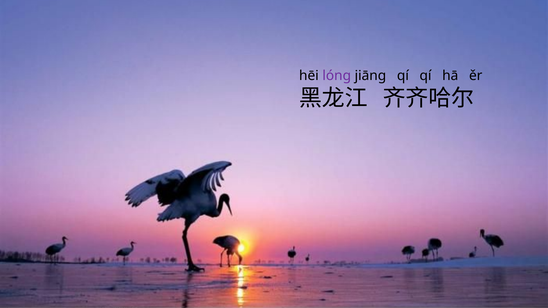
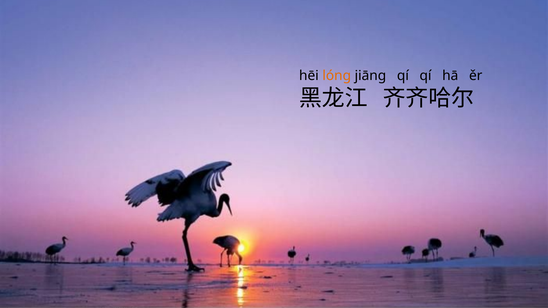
lóng colour: purple -> orange
